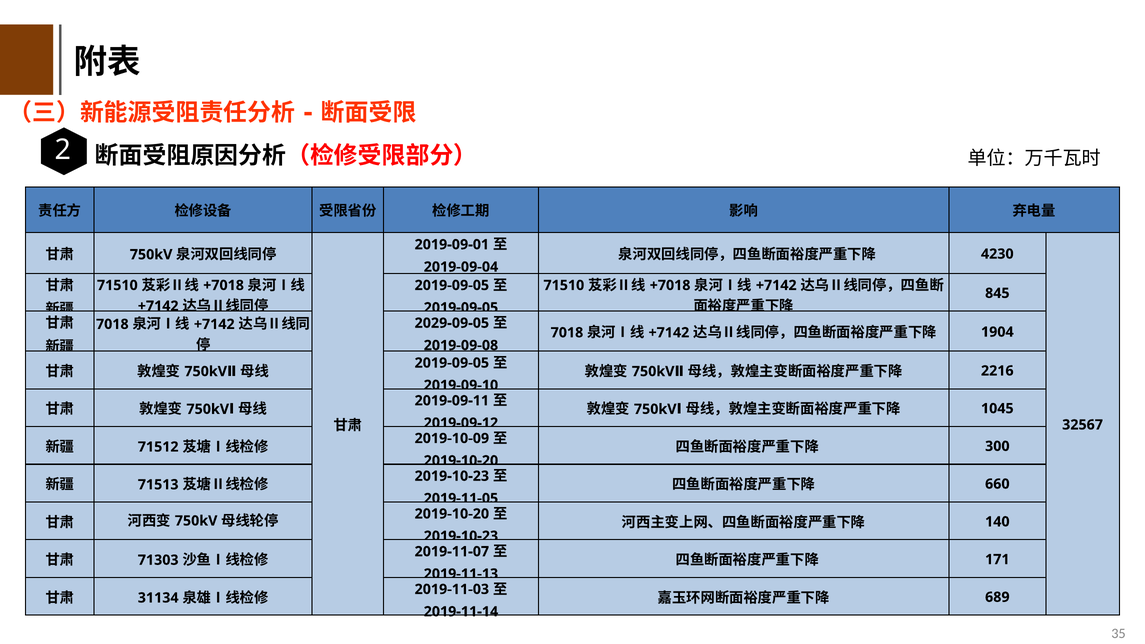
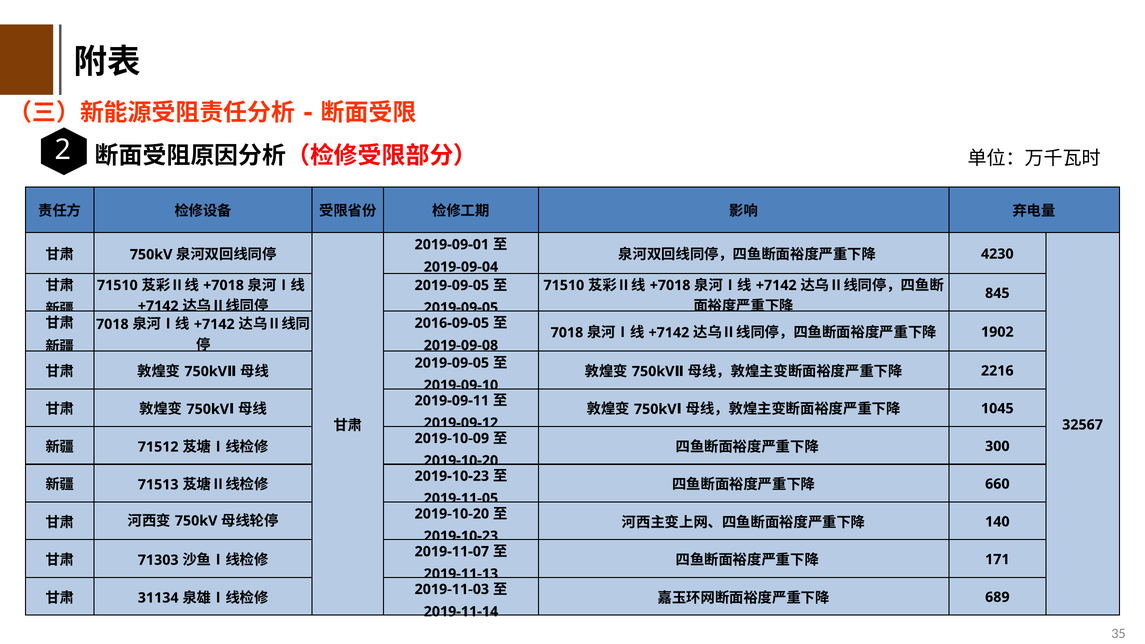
2029-09-05: 2029-09-05 -> 2016-09-05
1904: 1904 -> 1902
